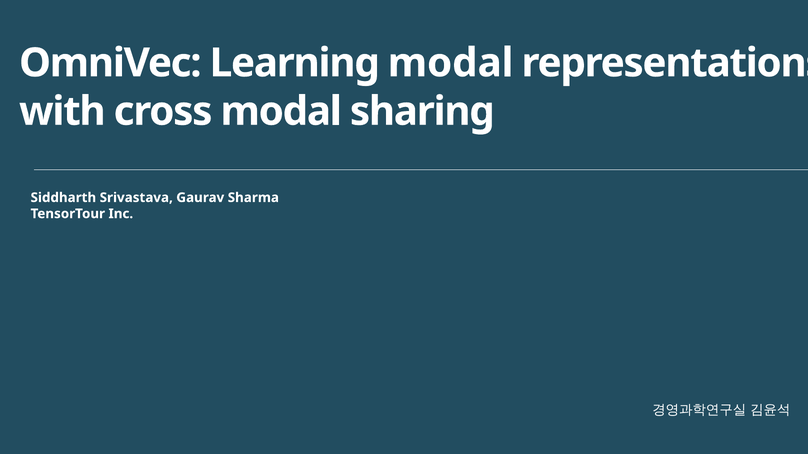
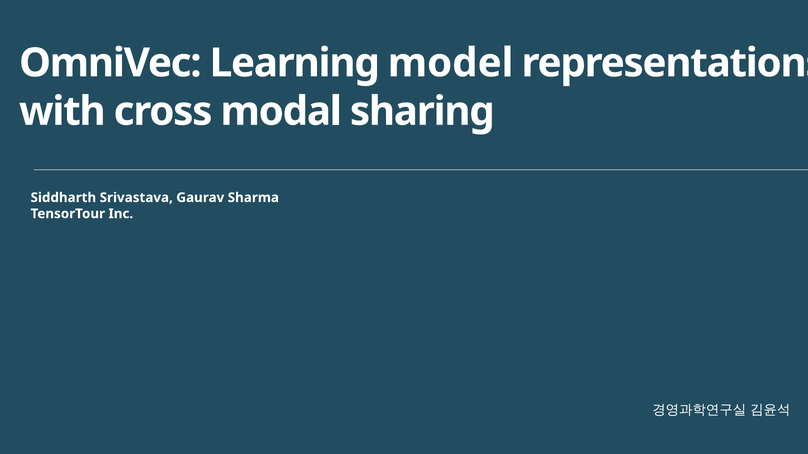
Learning modal: modal -> model
